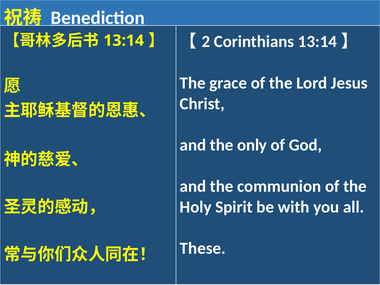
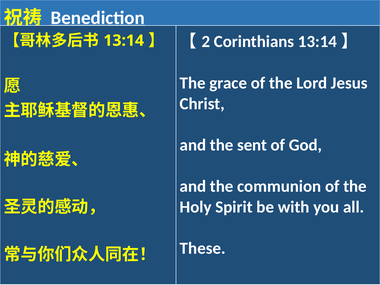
only: only -> sent
